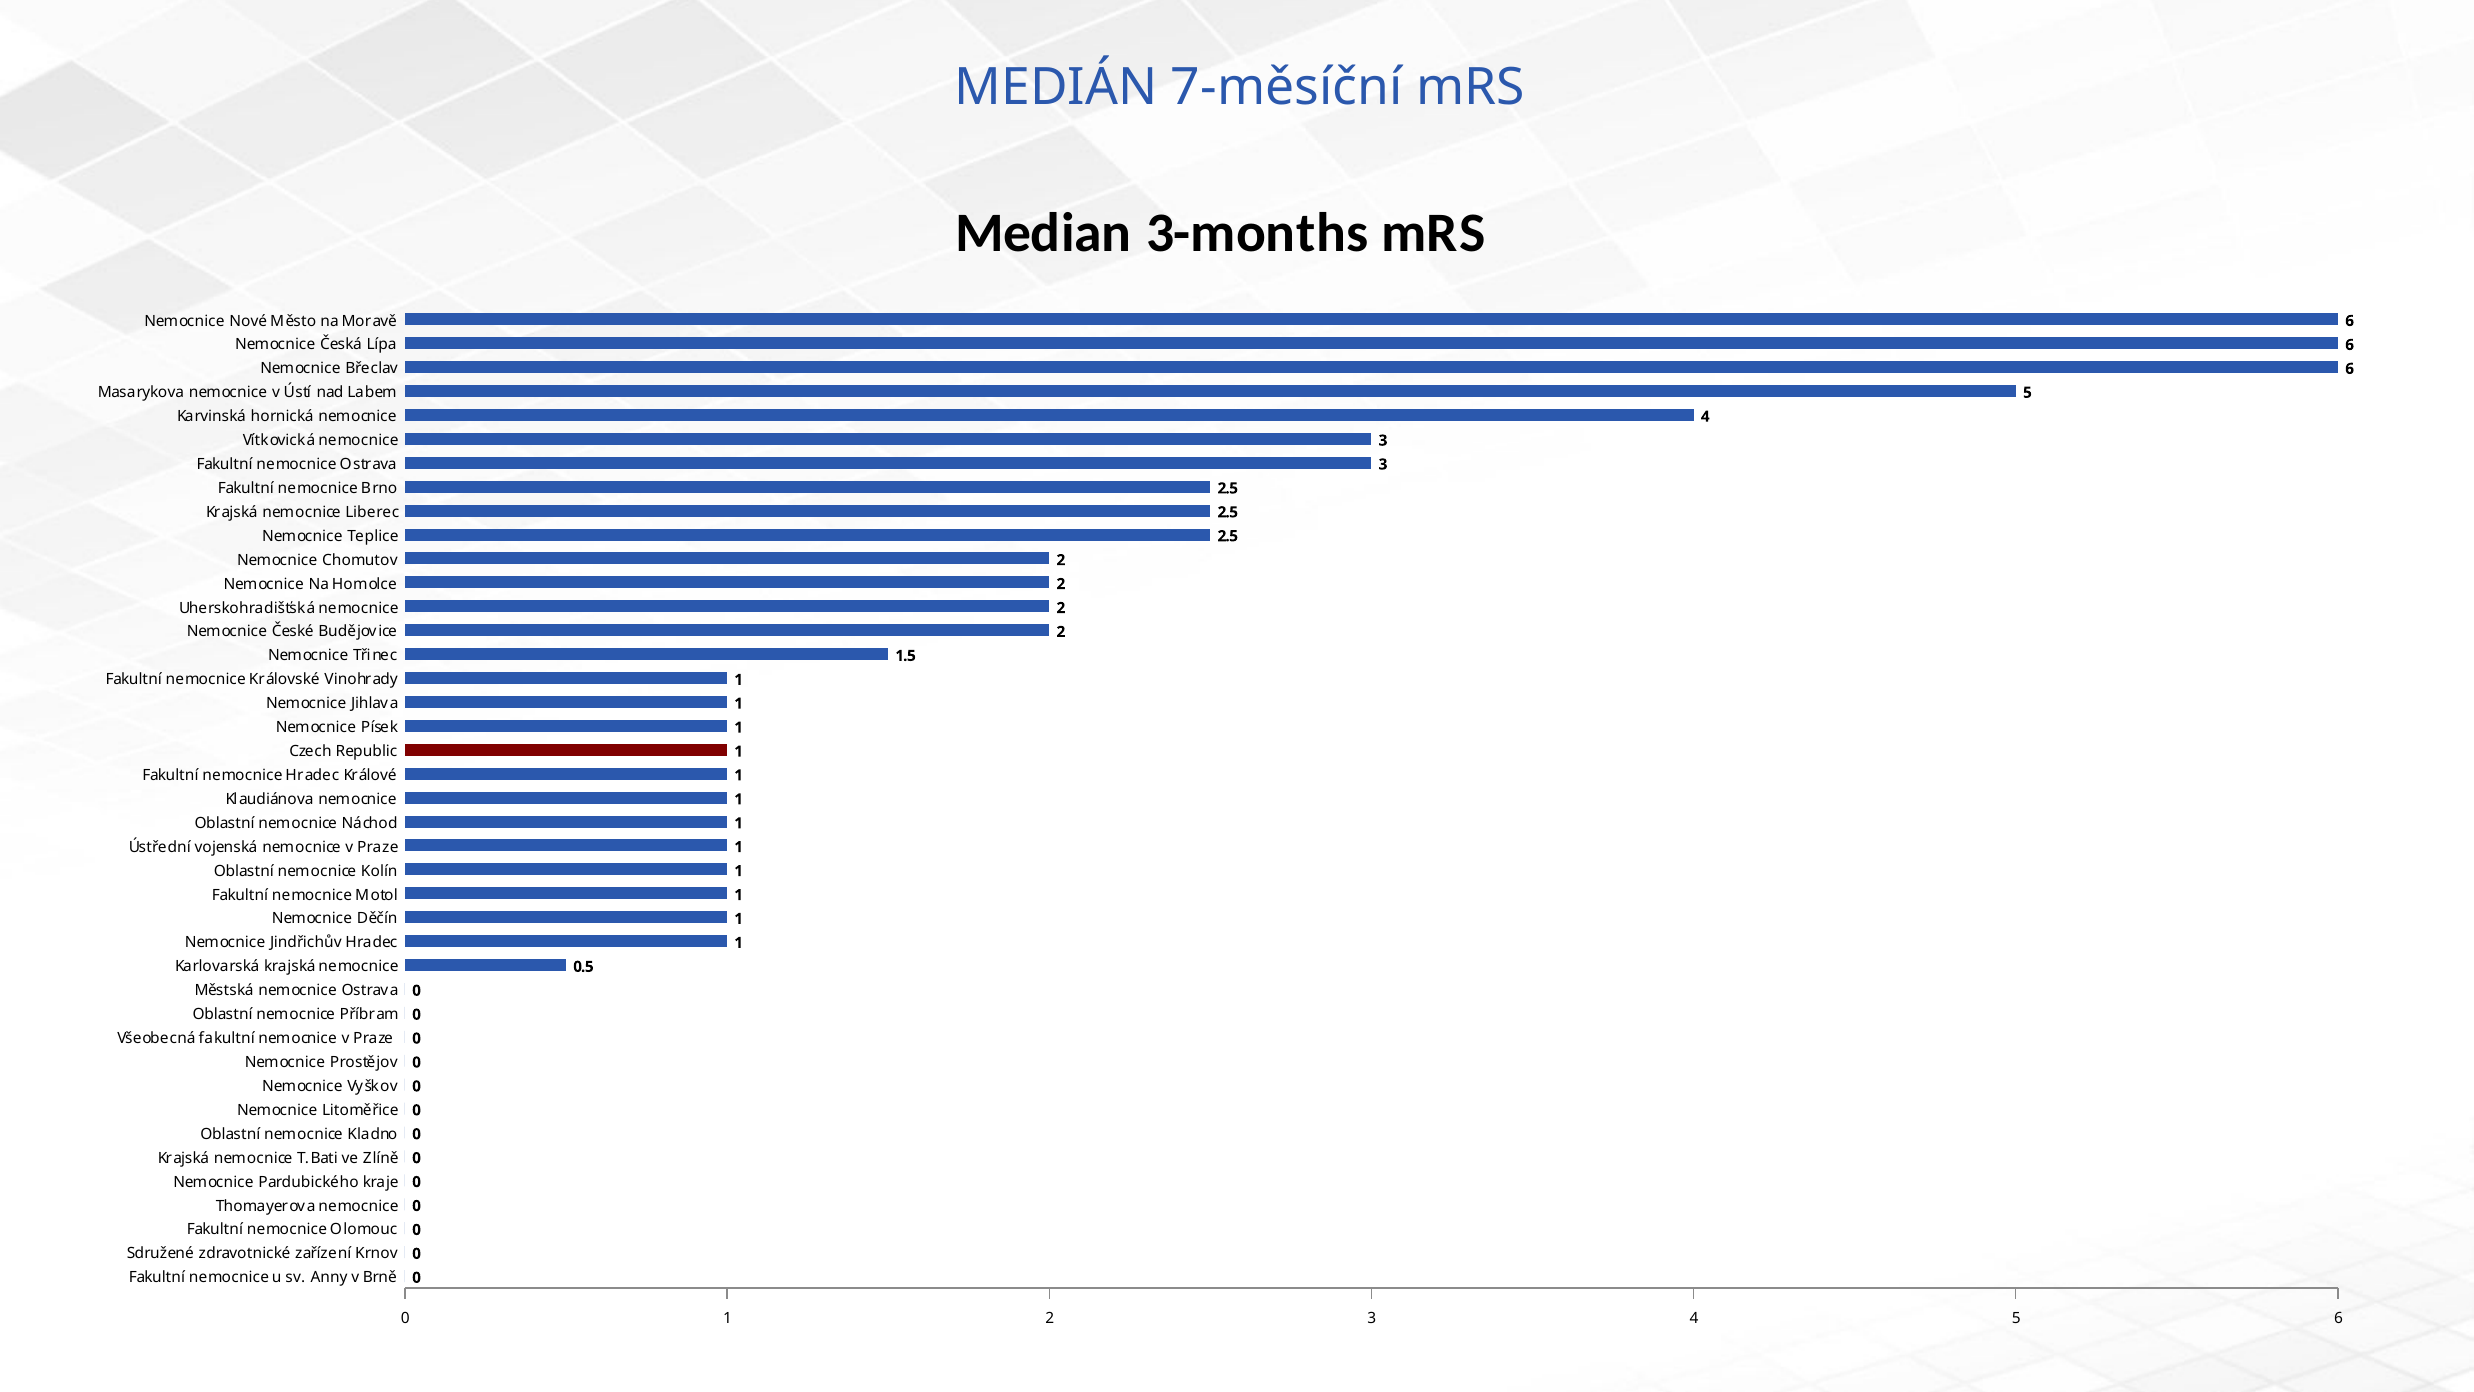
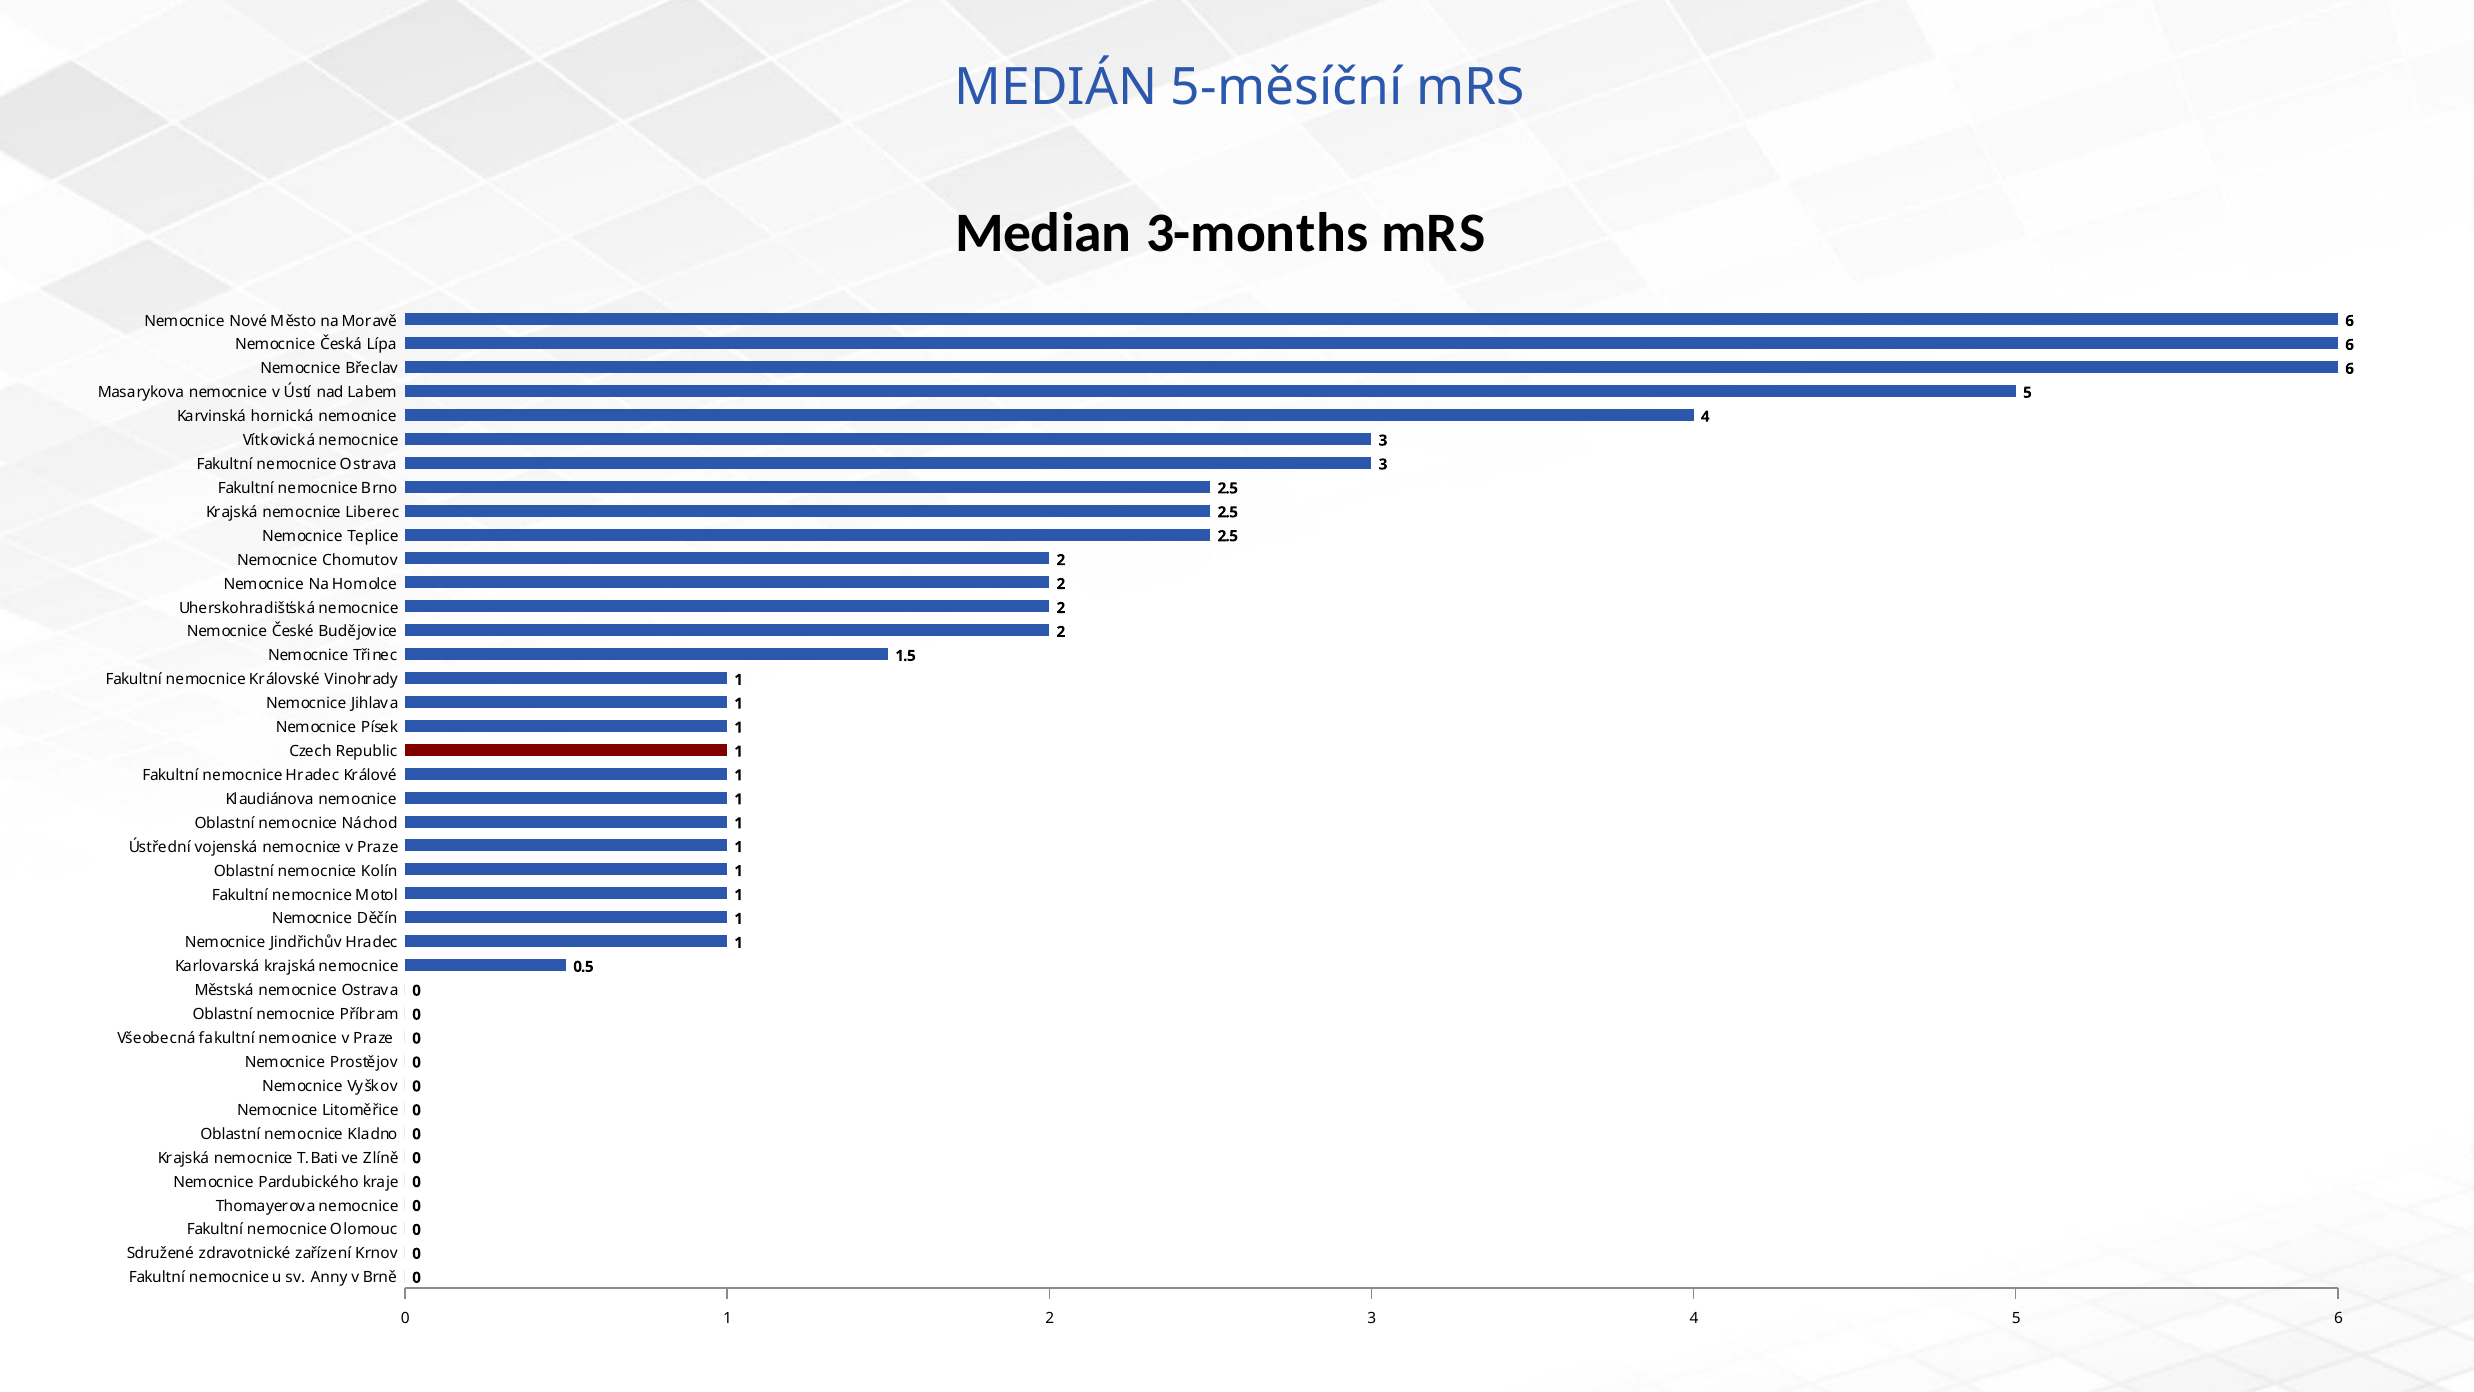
7-měsíční: 7-měsíční -> 5-měsíční
